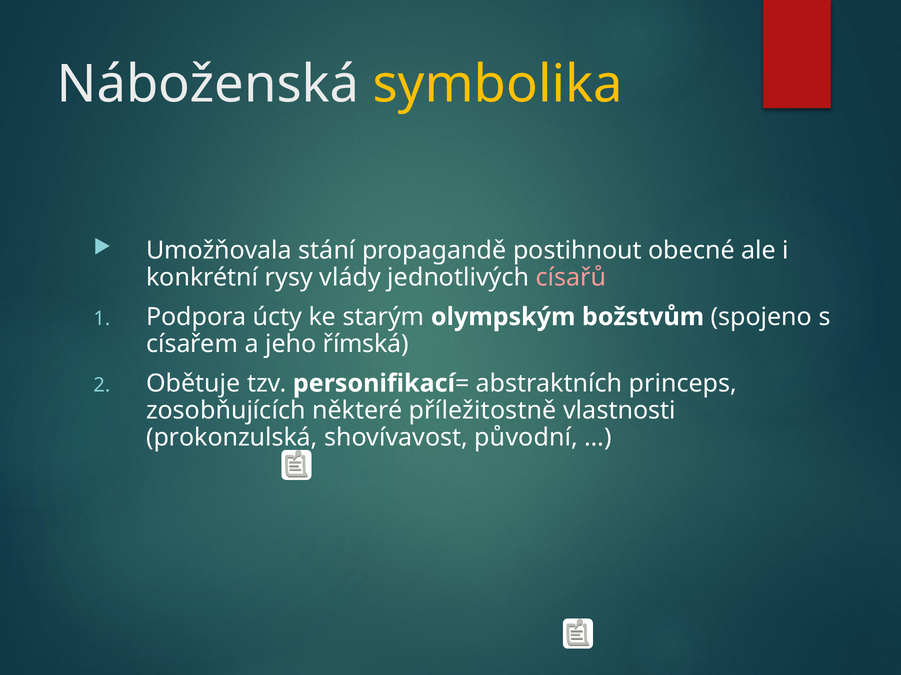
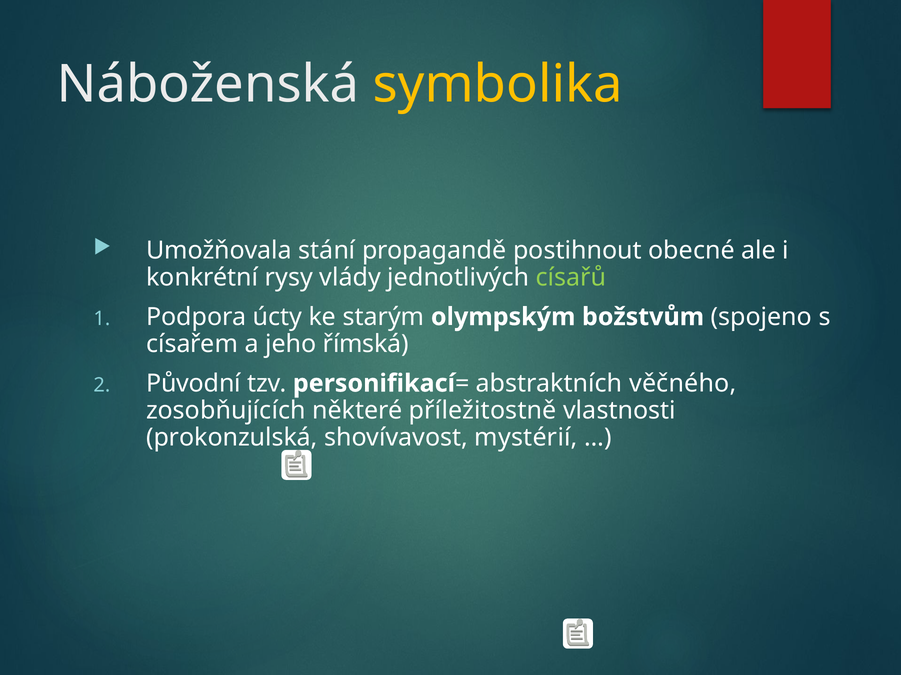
císařů colour: pink -> light green
Obětuje: Obětuje -> Původní
princeps: princeps -> věčného
původní: původní -> mystérií
